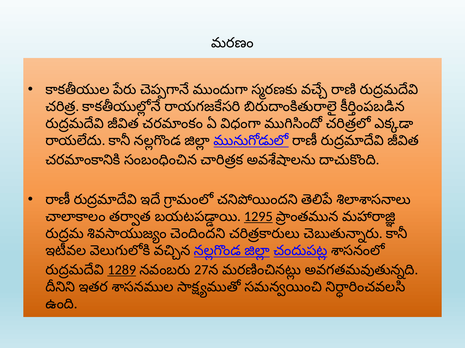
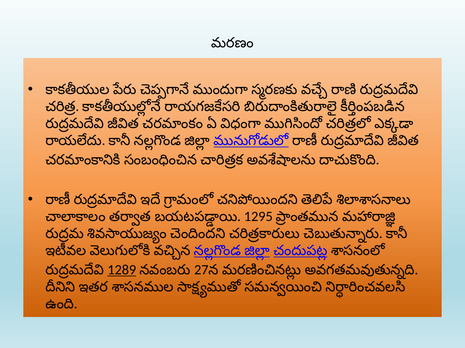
1295 underline: present -> none
